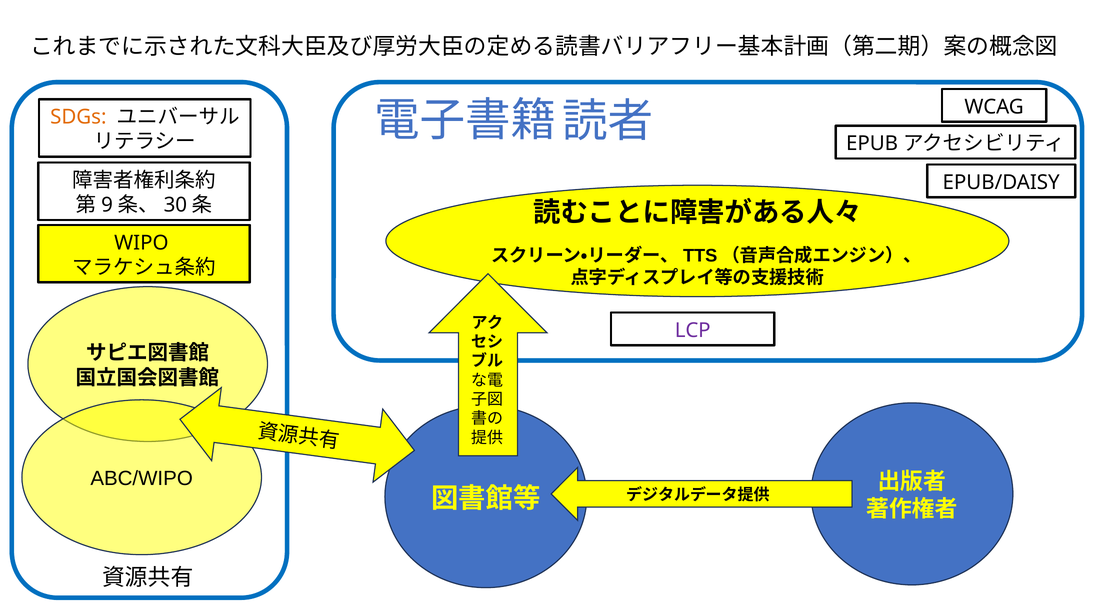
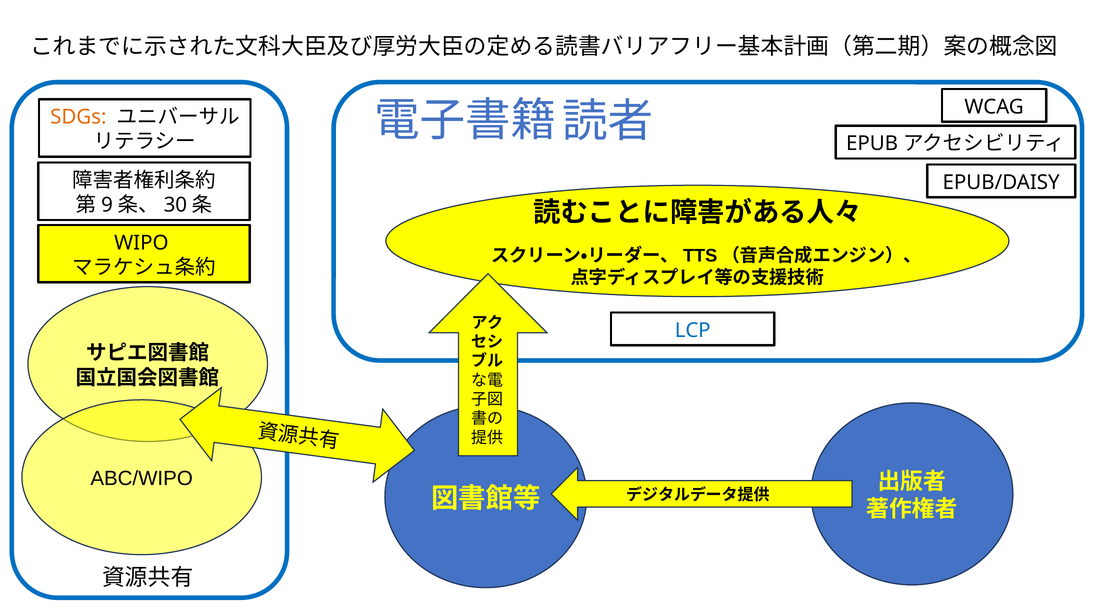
LCP colour: purple -> blue
